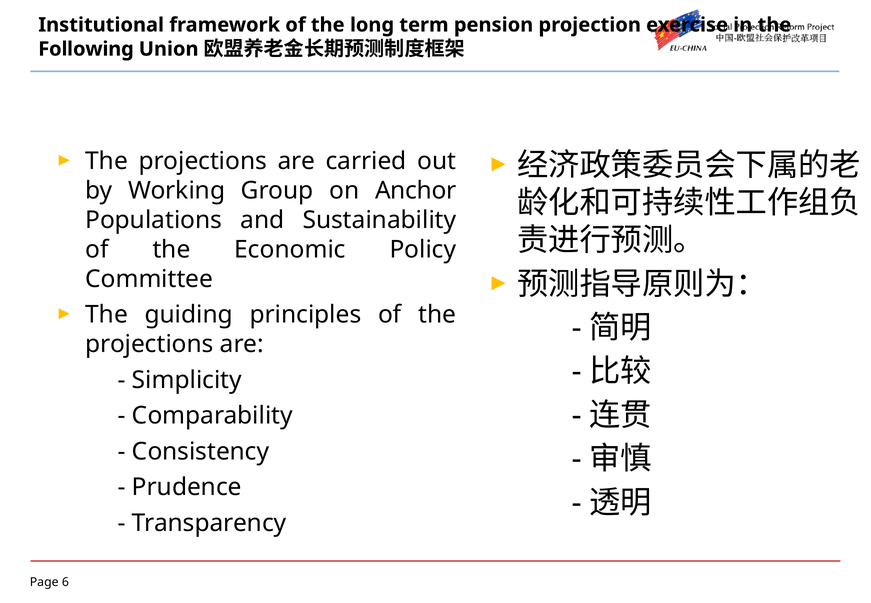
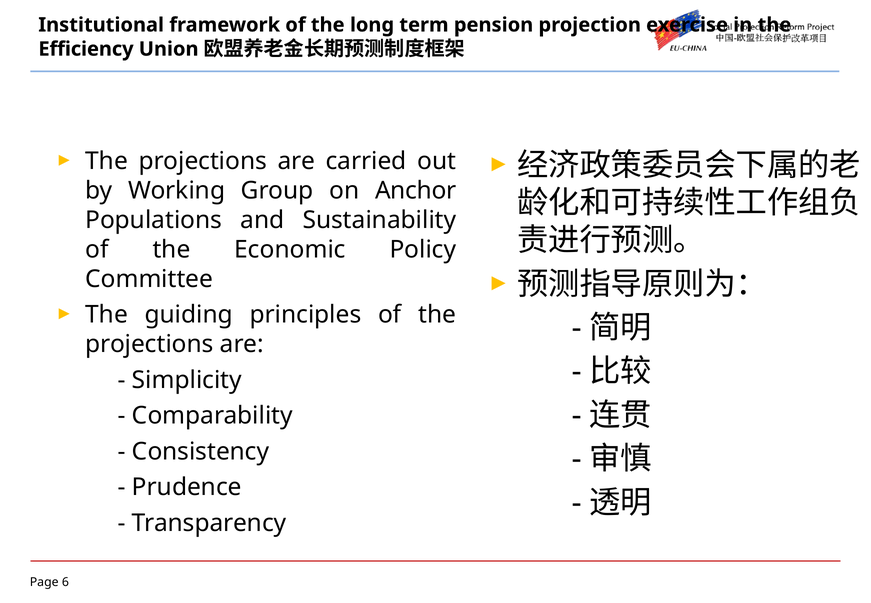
Following: Following -> Efficiency
